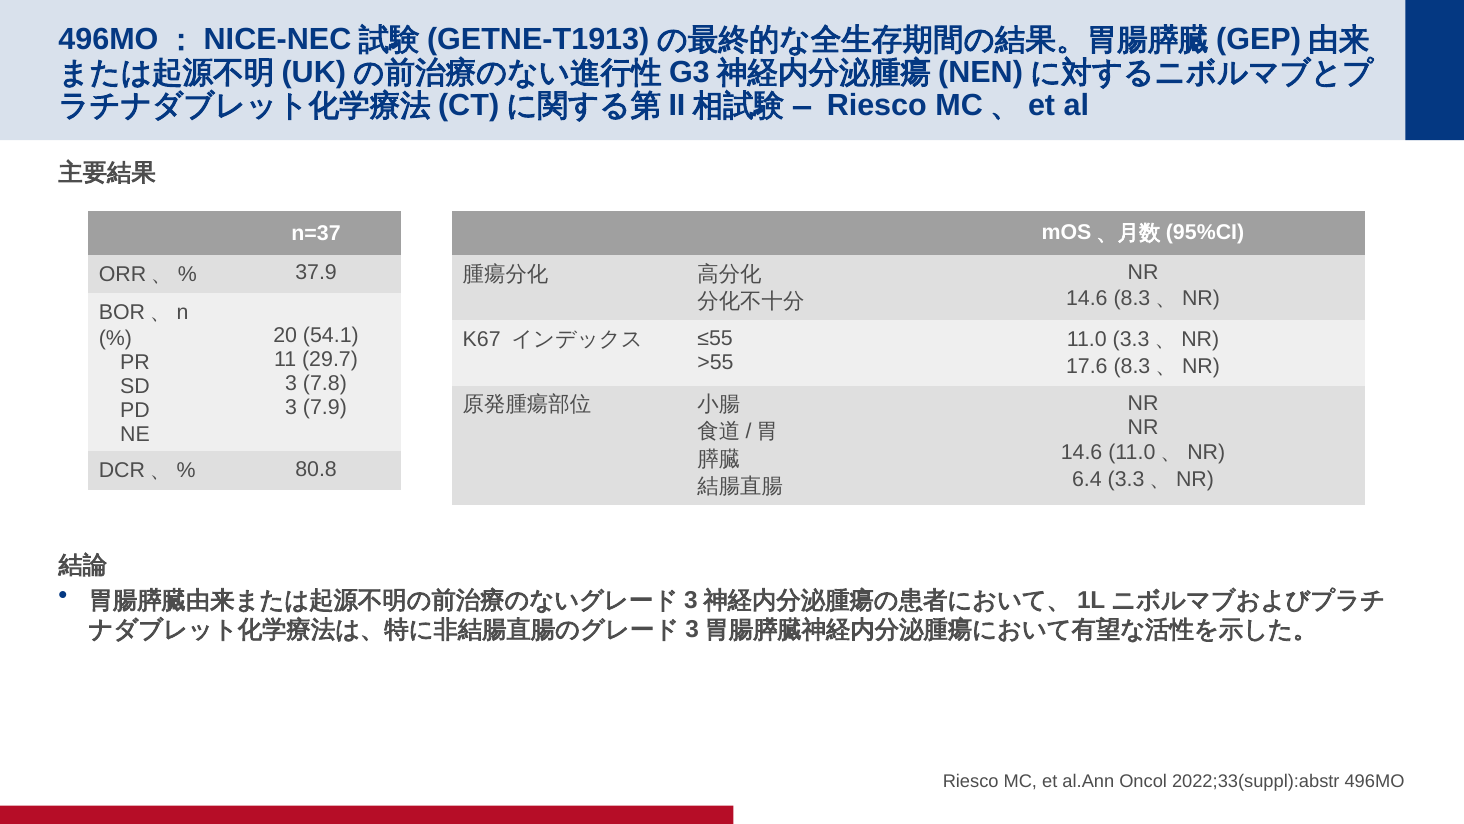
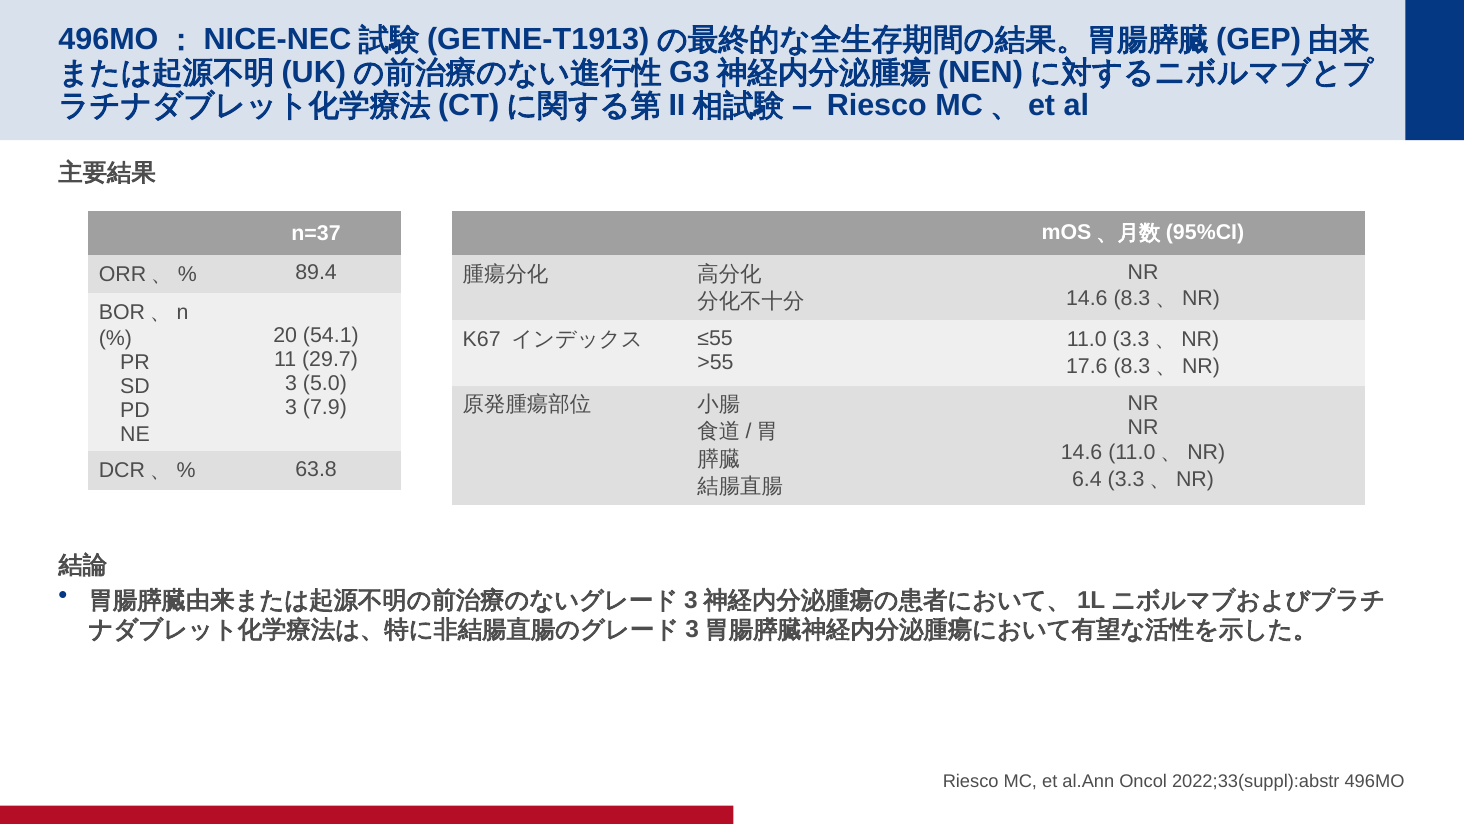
37.9: 37.9 -> 89.4
7.8: 7.8 -> 5.0
80.8: 80.8 -> 63.8
